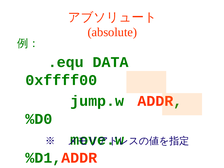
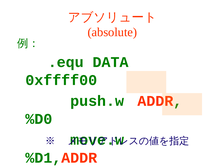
jump.w: jump.w -> push.w
